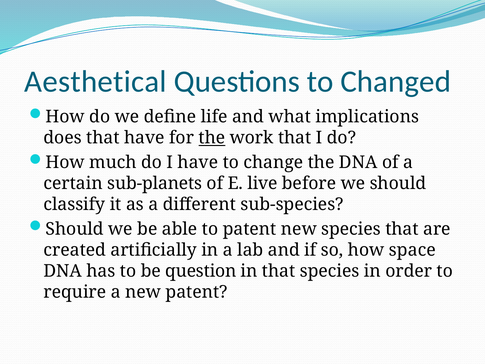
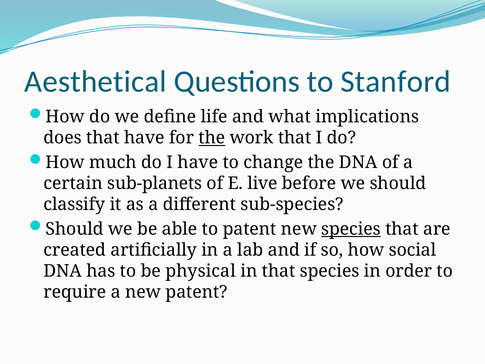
Changed: Changed -> Stanford
species at (351, 229) underline: none -> present
space: space -> social
question: question -> physical
